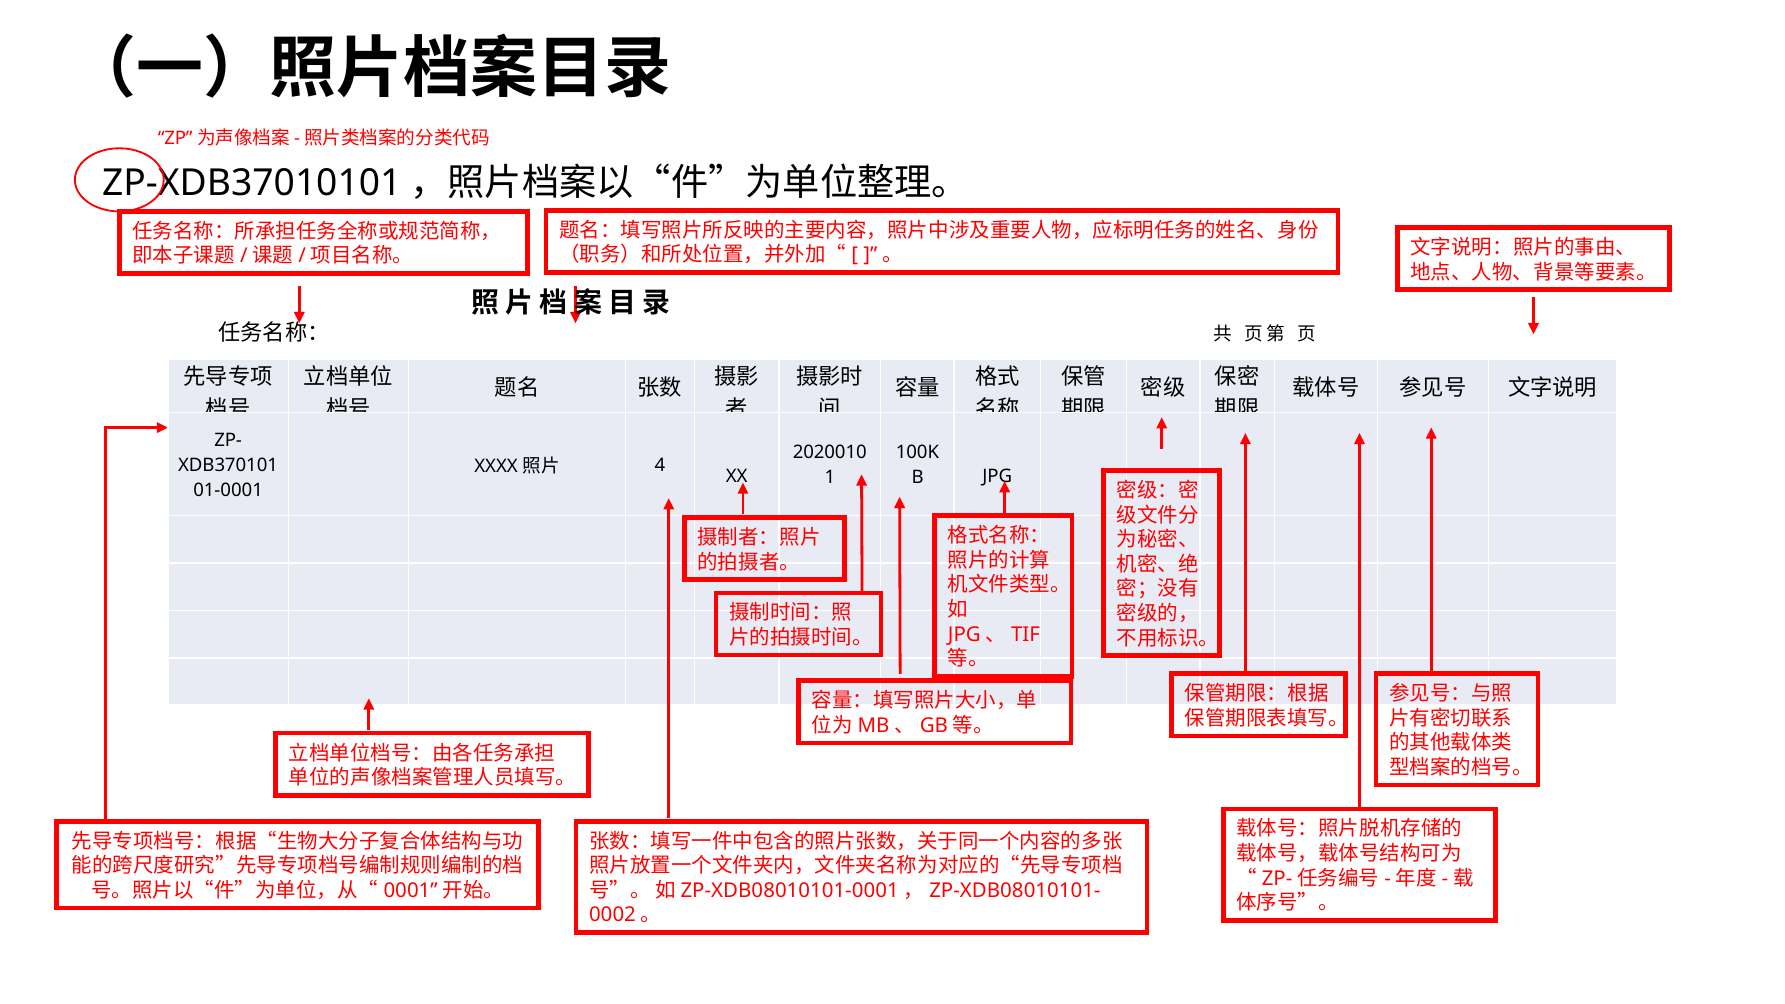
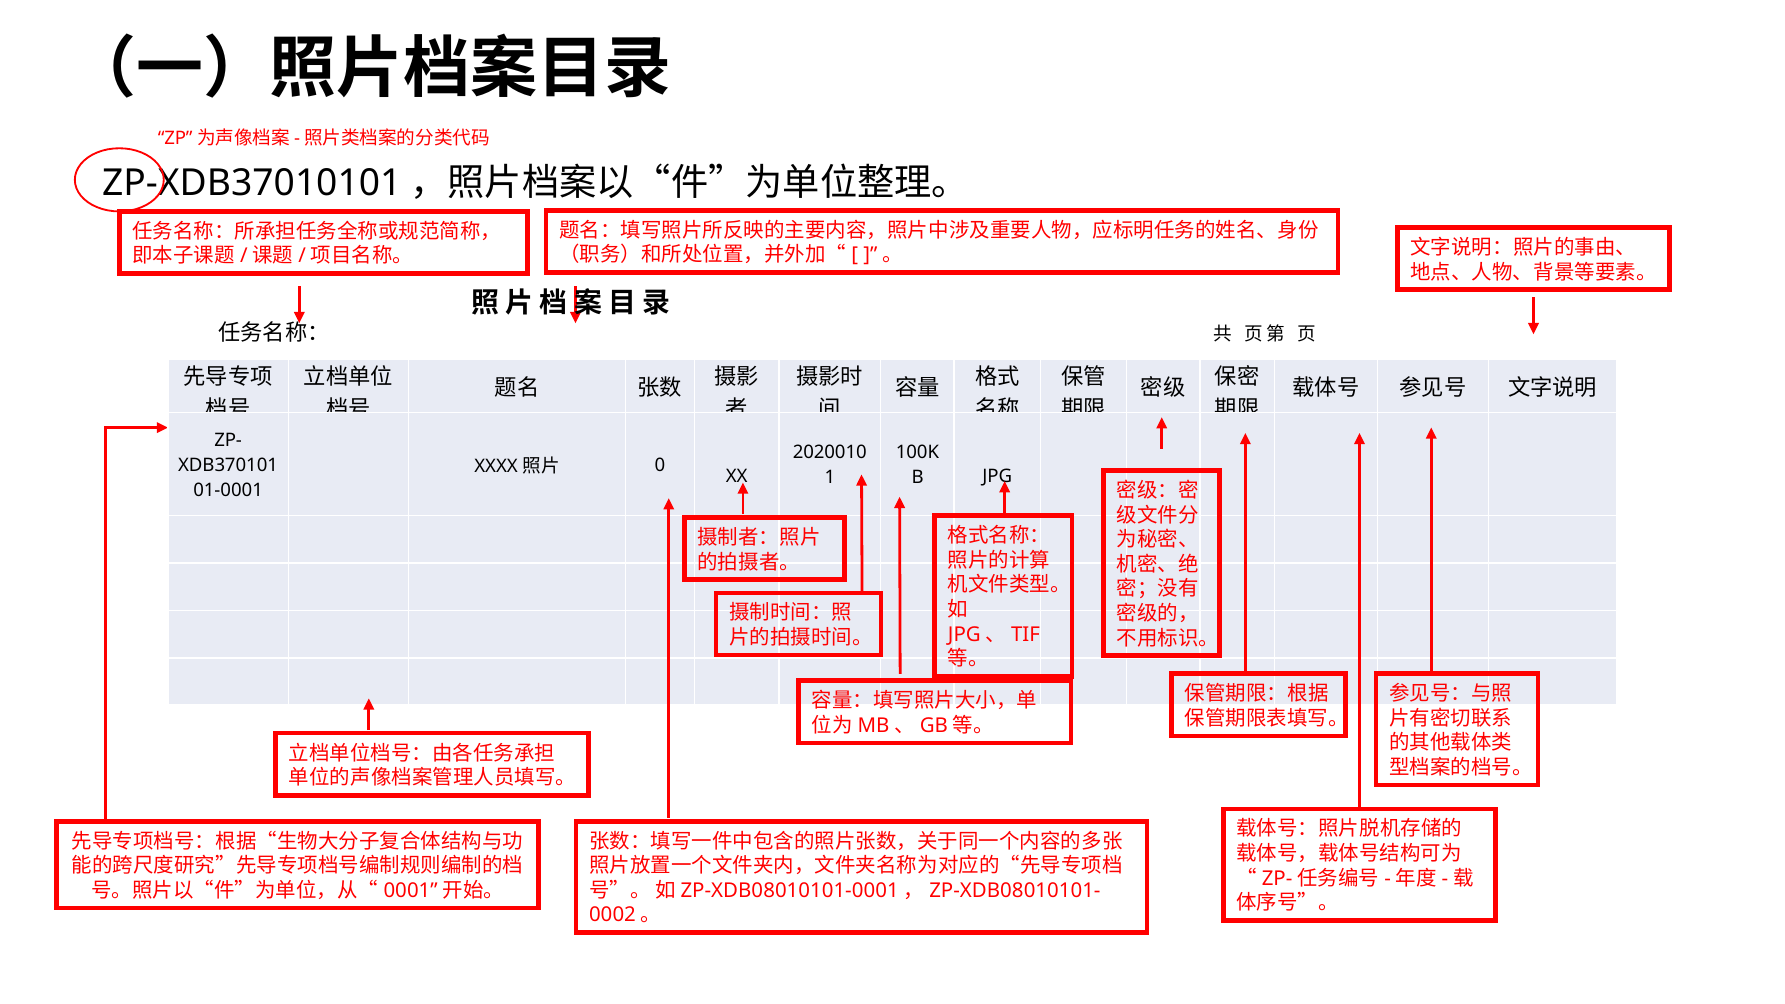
4: 4 -> 0
